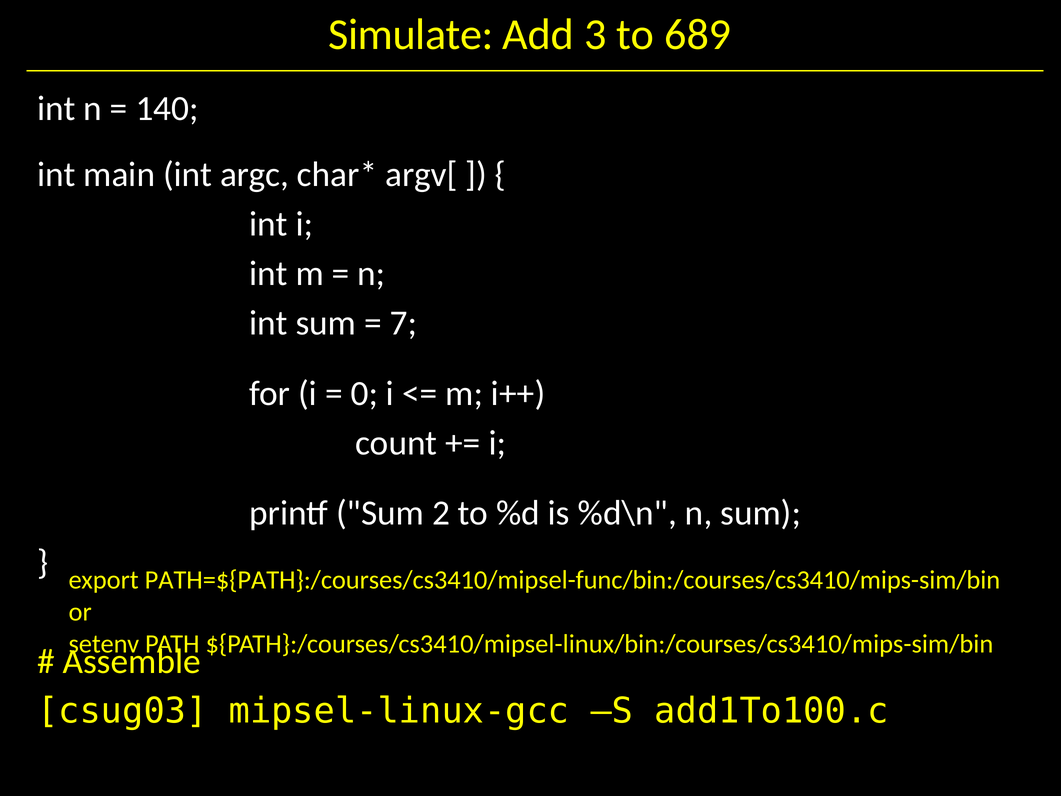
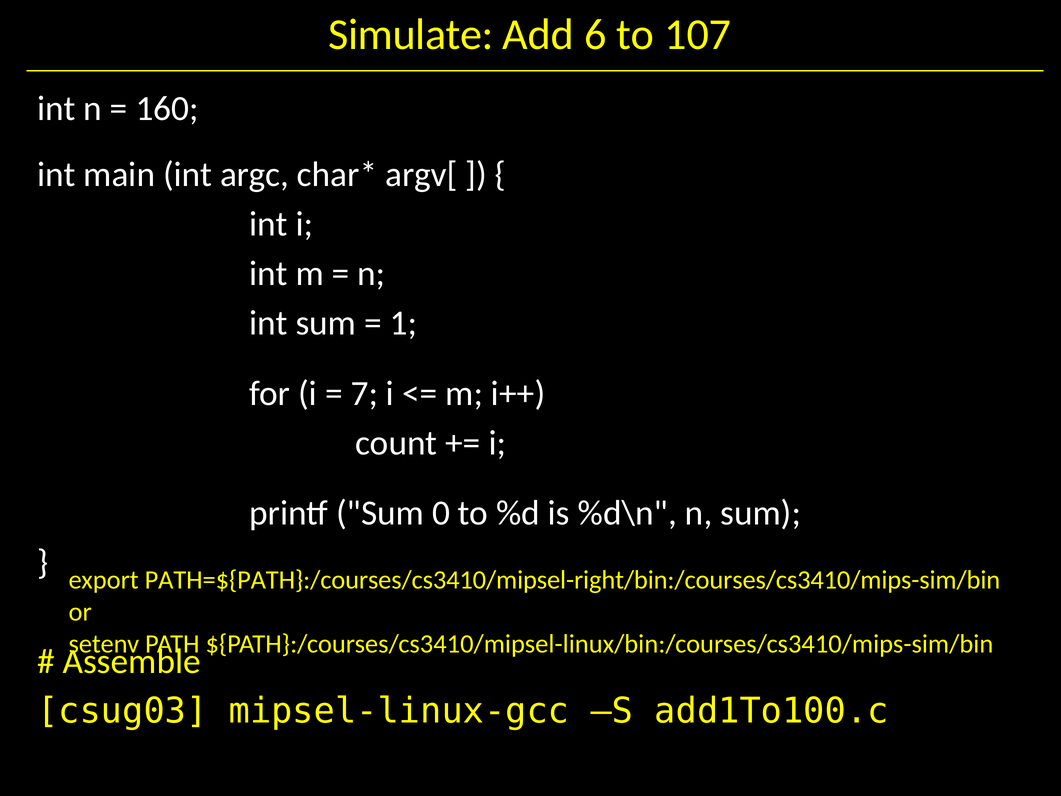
3: 3 -> 6
689: 689 -> 107
140: 140 -> 160
7: 7 -> 1
0: 0 -> 7
2: 2 -> 0
PATH=${PATH}:/courses/cs3410/mipsel-func/bin:/courses/cs3410/mips-sim/bin: PATH=${PATH}:/courses/cs3410/mipsel-func/bin:/courses/cs3410/mips-sim/bin -> PATH=${PATH}:/courses/cs3410/mipsel-right/bin:/courses/cs3410/mips-sim/bin
